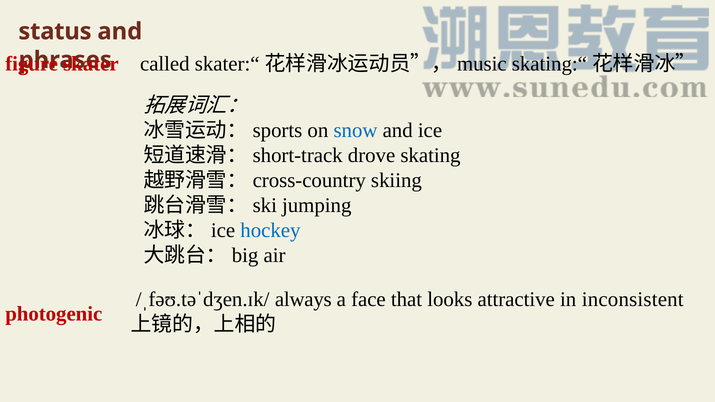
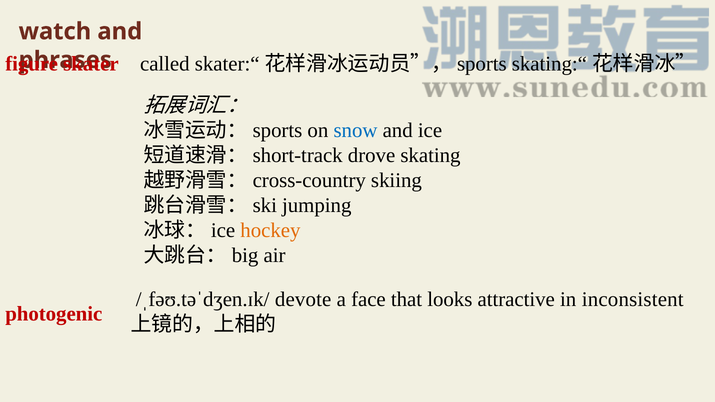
status: status -> watch
music at (482, 64): music -> sports
hockey colour: blue -> orange
always: always -> devote
